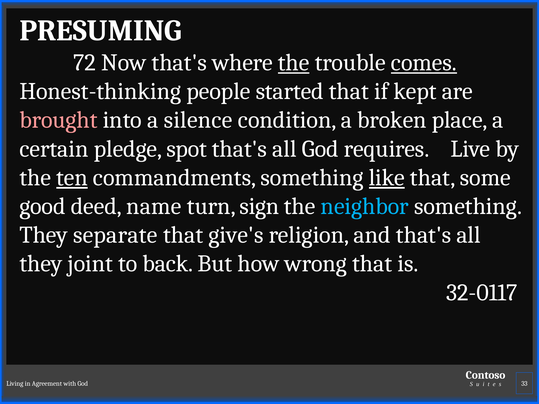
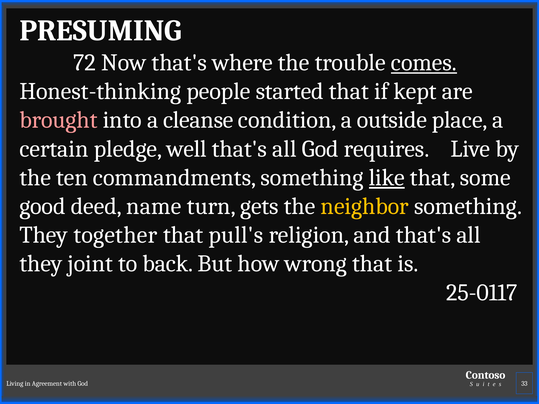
the at (294, 63) underline: present -> none
silence: silence -> cleanse
broken: broken -> outside
spot: spot -> well
ten underline: present -> none
sign: sign -> gets
neighbor colour: light blue -> yellow
separate: separate -> together
give's: give's -> pull's
32-0117: 32-0117 -> 25-0117
